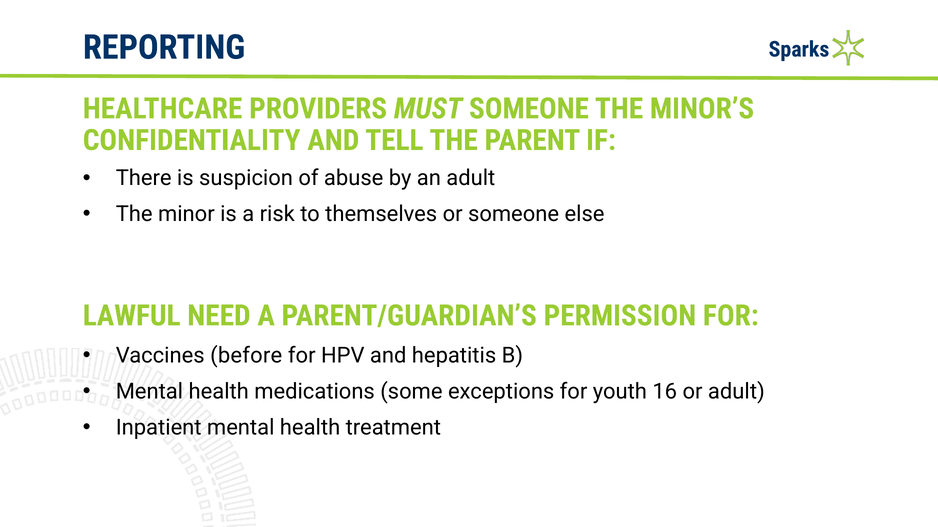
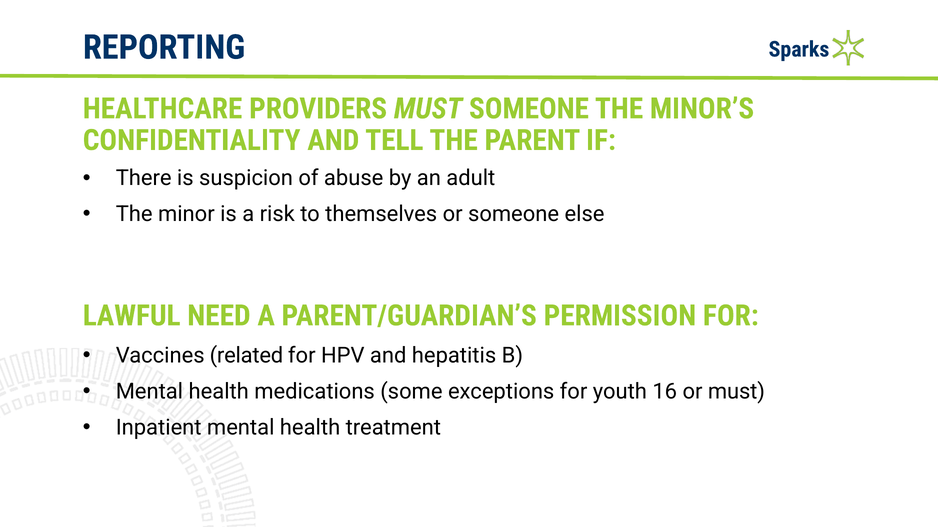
before: before -> related
or adult: adult -> must
